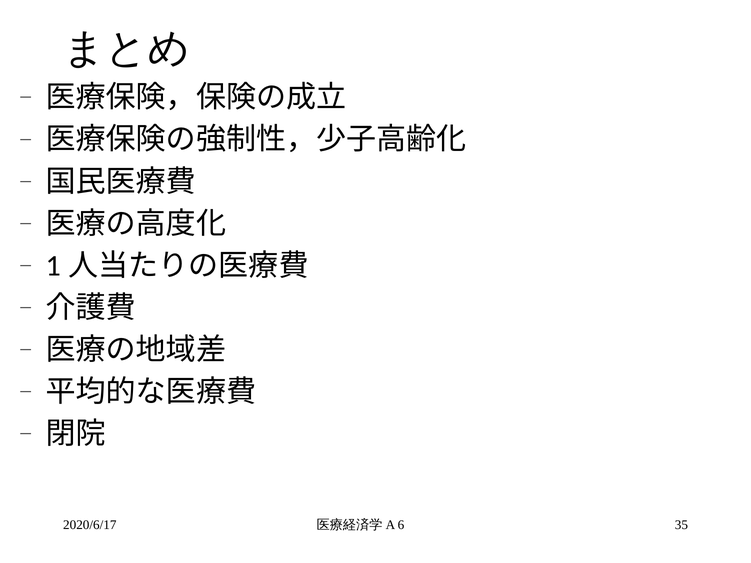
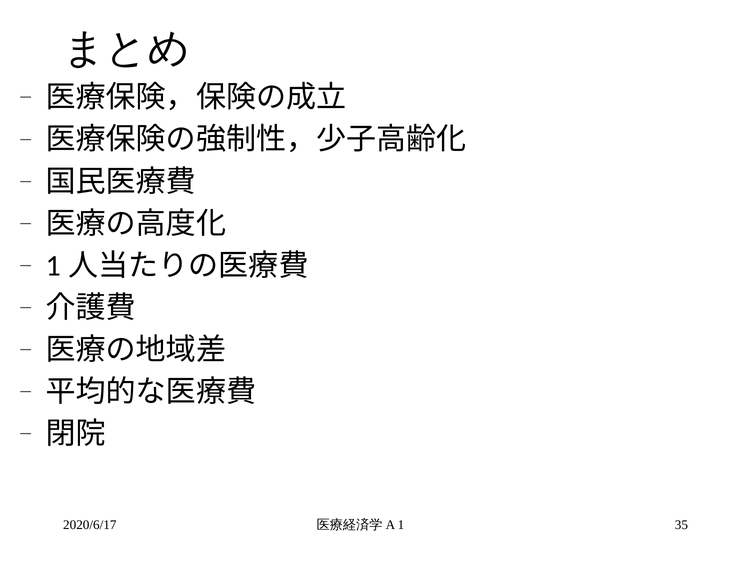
6: 6 -> 1
